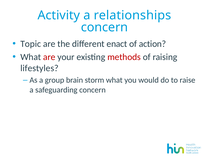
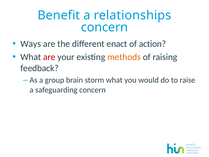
Activity: Activity -> Benefit
Topic: Topic -> Ways
methods colour: red -> orange
lifestyles: lifestyles -> feedback
